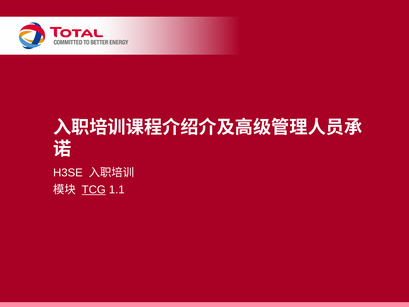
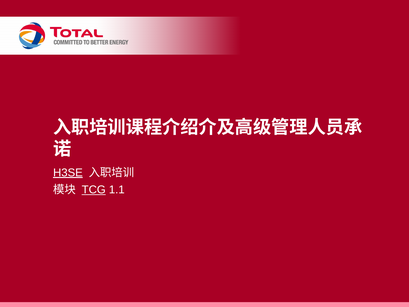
H3SE underline: none -> present
